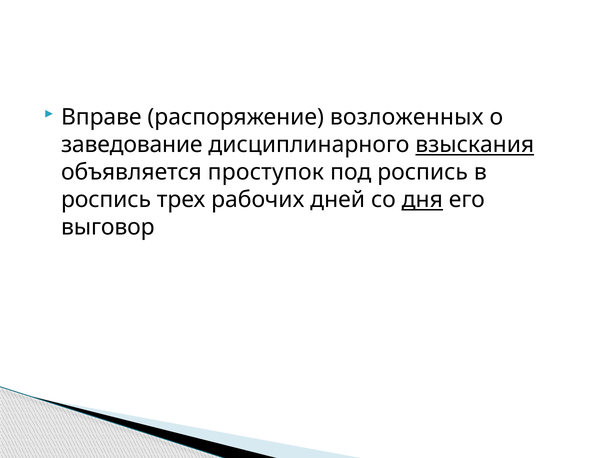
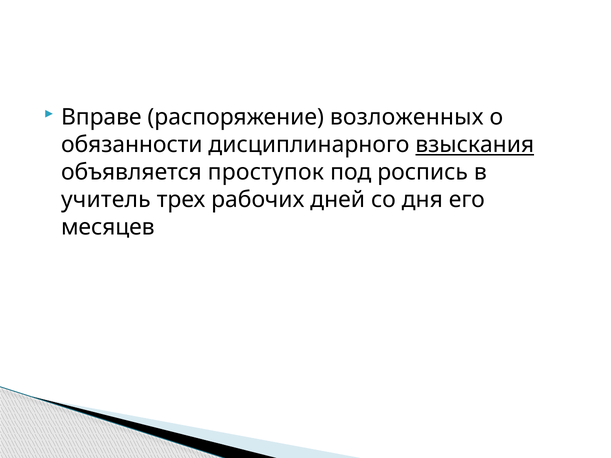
заведование: заведование -> обязанности
роспись at (106, 200): роспись -> учитель
дня underline: present -> none
выговор: выговор -> месяцев
